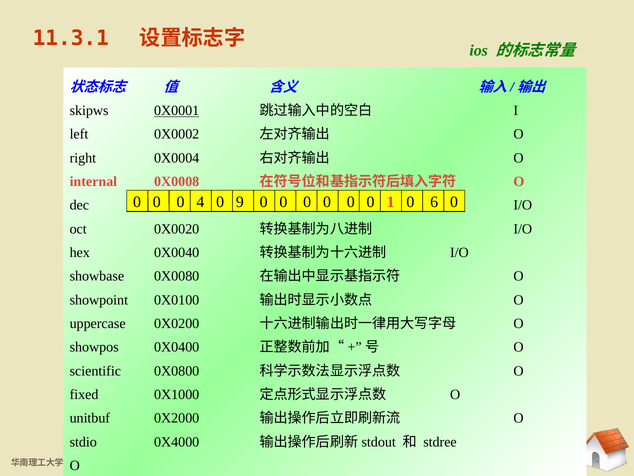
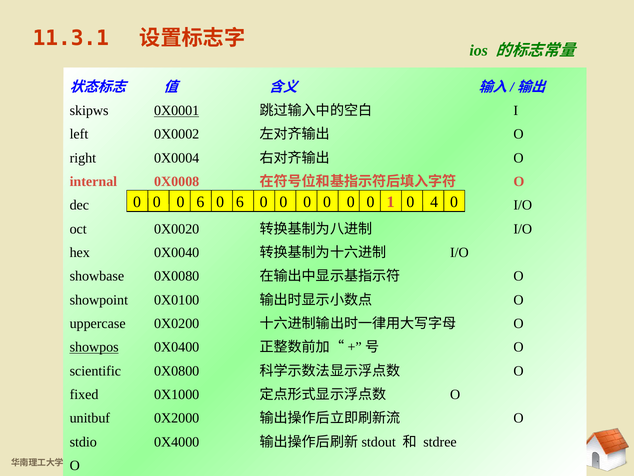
4 at (200, 202): 4 -> 6
9 at (240, 202): 9 -> 6
6: 6 -> 4
showpos underline: none -> present
